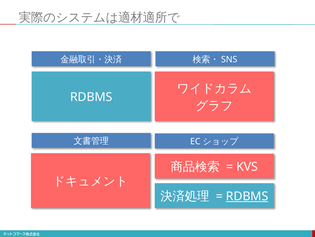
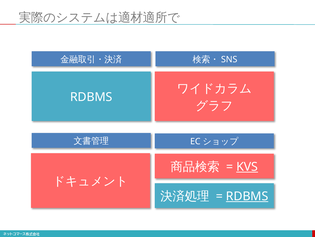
KVS underline: none -> present
